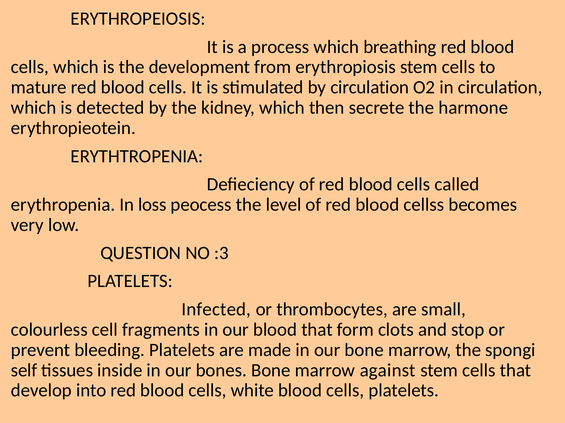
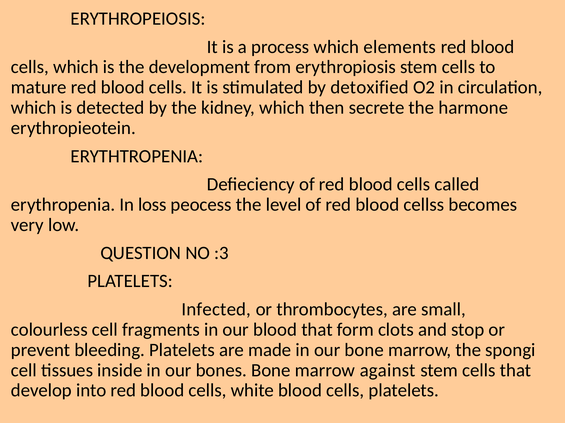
breathing: breathing -> elements
by circulation: circulation -> detoxified
self at (24, 371): self -> cell
